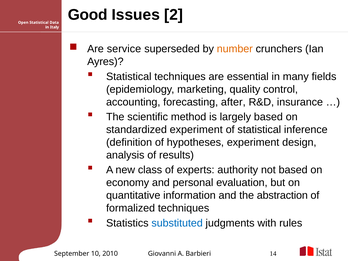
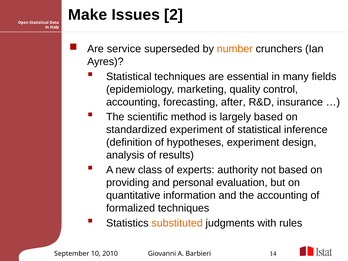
Good: Good -> Make
economy: economy -> providing
the abstraction: abstraction -> accounting
substituted colour: blue -> orange
